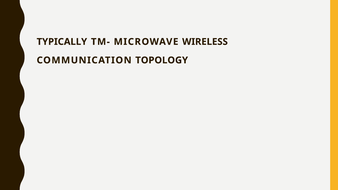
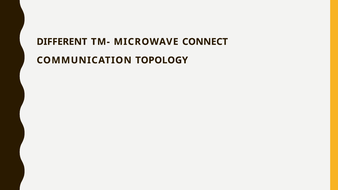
TYPICALLY: TYPICALLY -> DIFFERENT
WIRELESS: WIRELESS -> CONNECT
